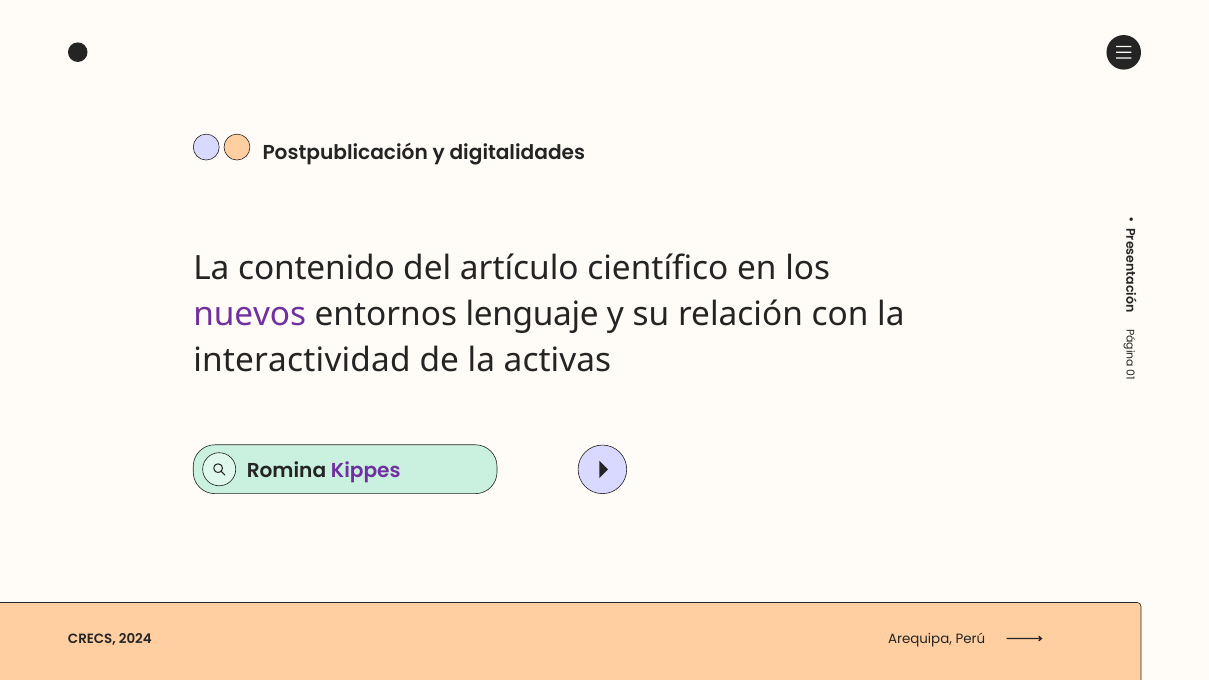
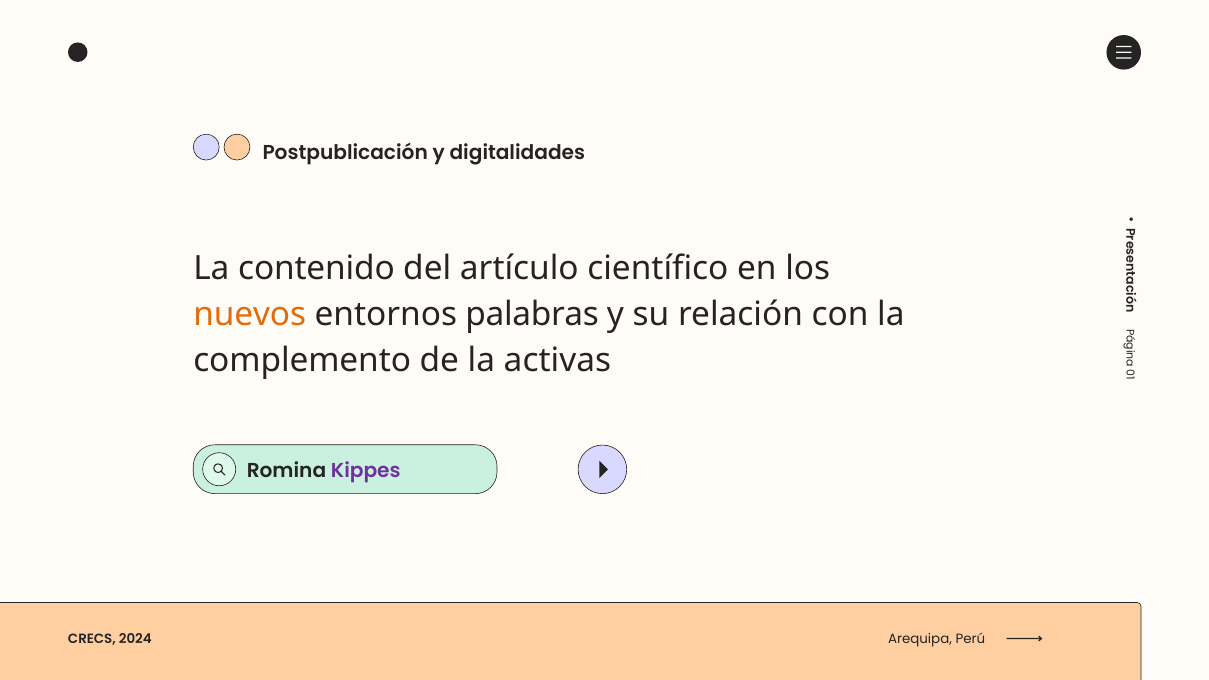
nuevos colour: purple -> orange
lenguaje: lenguaje -> palabras
interactividad: interactividad -> complemento
